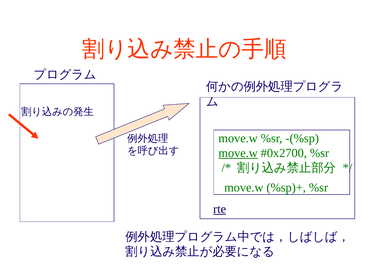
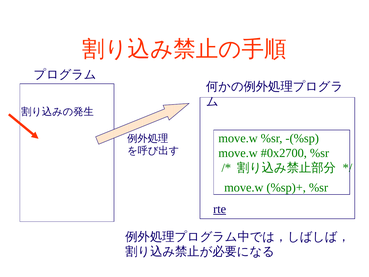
move.w at (238, 153) underline: present -> none
